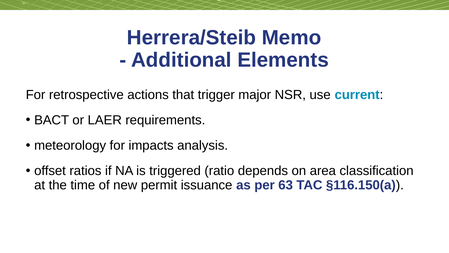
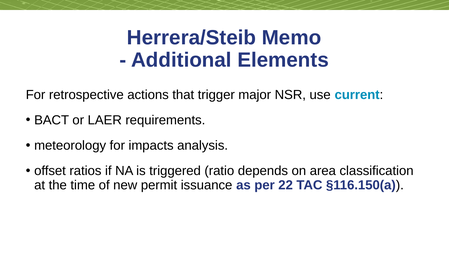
63: 63 -> 22
